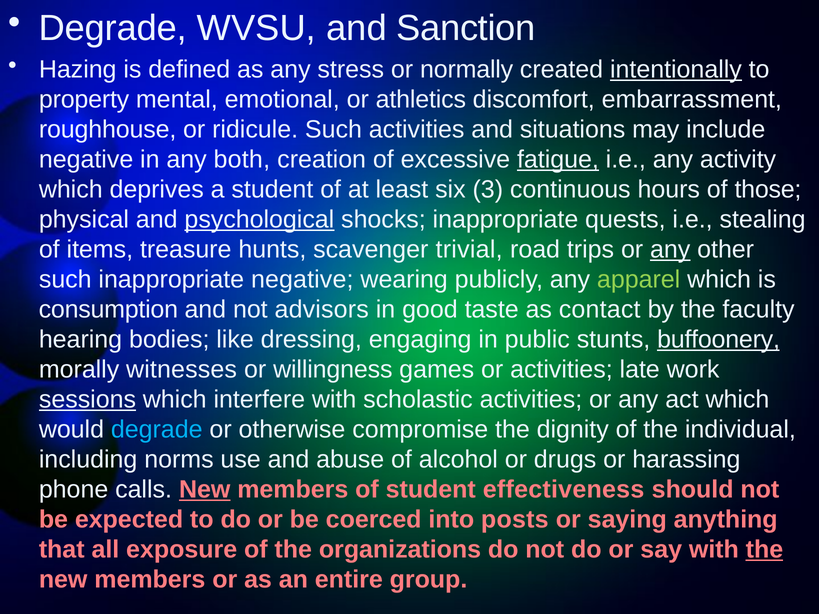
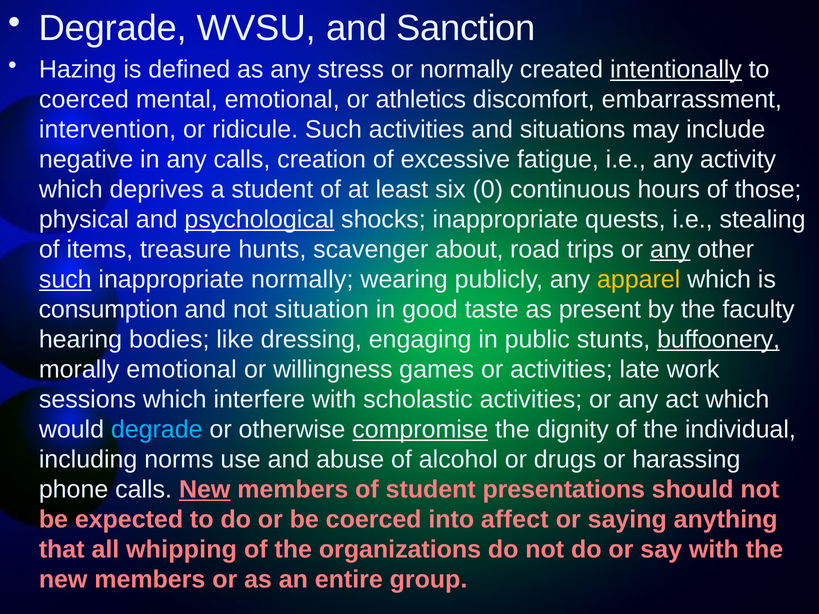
property at (84, 100): property -> coerced
roughhouse: roughhouse -> intervention
any both: both -> calls
fatigue underline: present -> none
3: 3 -> 0
trivial: trivial -> about
such at (65, 280) underline: none -> present
inappropriate negative: negative -> normally
apparel colour: light green -> yellow
advisors: advisors -> situation
contact: contact -> present
morally witnesses: witnesses -> emotional
sessions underline: present -> none
compromise underline: none -> present
effectiveness: effectiveness -> presentations
posts: posts -> affect
exposure: exposure -> whipping
the at (764, 550) underline: present -> none
